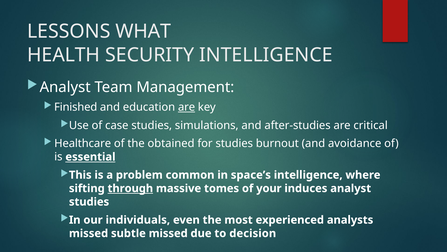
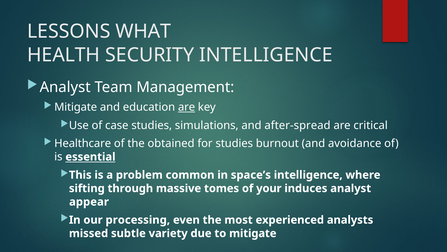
Finished at (76, 107): Finished -> Mitigate
after-studies: after-studies -> after-spread
through underline: present -> none
studies at (89, 201): studies -> appear
individuals: individuals -> processing
subtle missed: missed -> variety
to decision: decision -> mitigate
